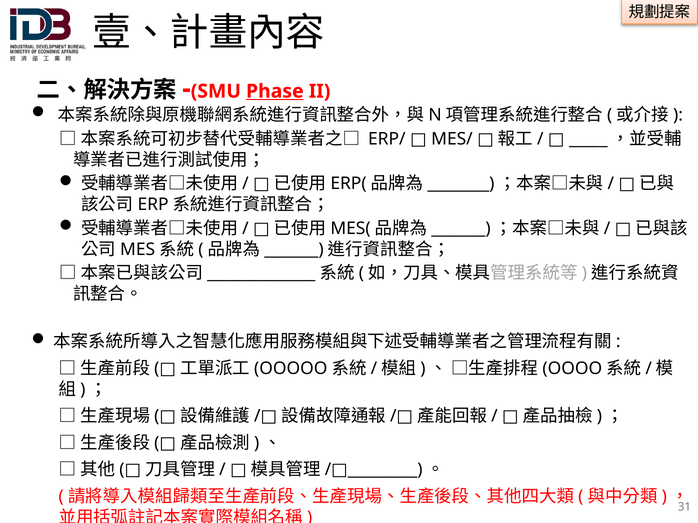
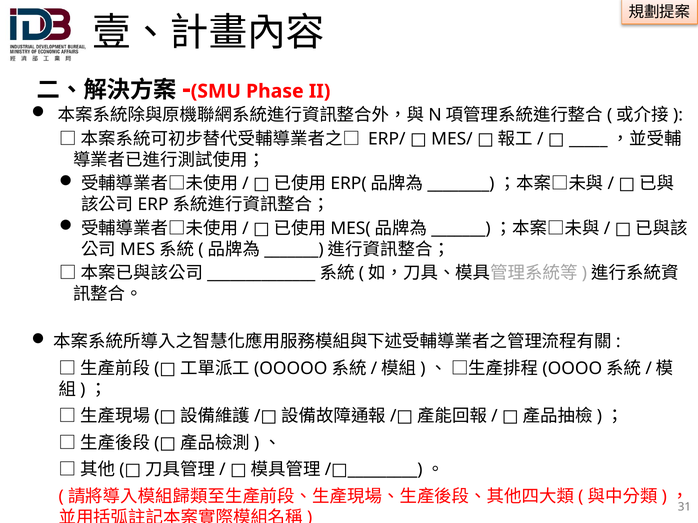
Phase underline: present -> none
